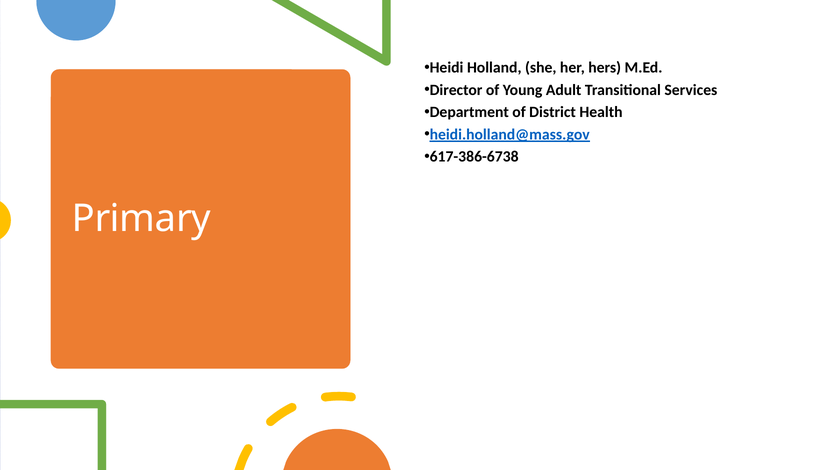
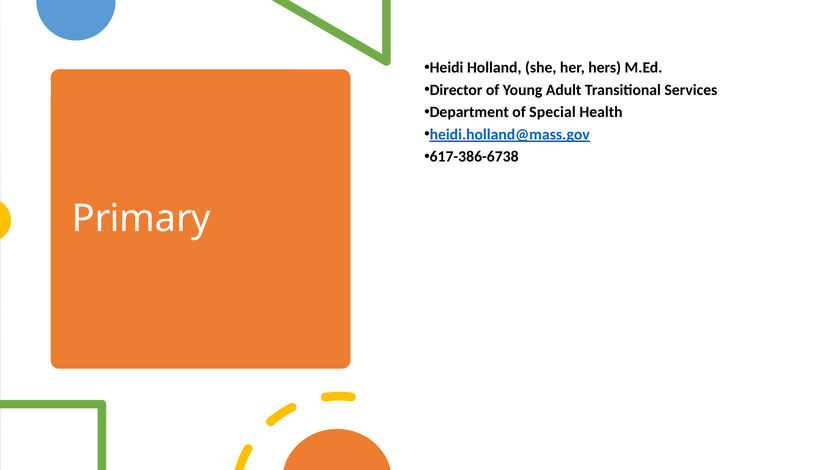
District: District -> Special
